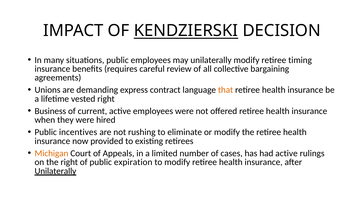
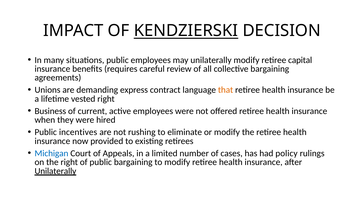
timing: timing -> capital
Michigan colour: orange -> blue
had active: active -> policy
public expiration: expiration -> bargaining
